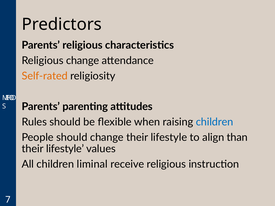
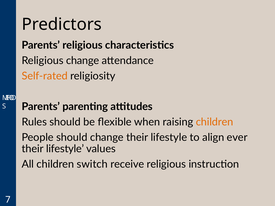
children at (215, 122) colour: blue -> orange
than: than -> ever
liminal: liminal -> switch
